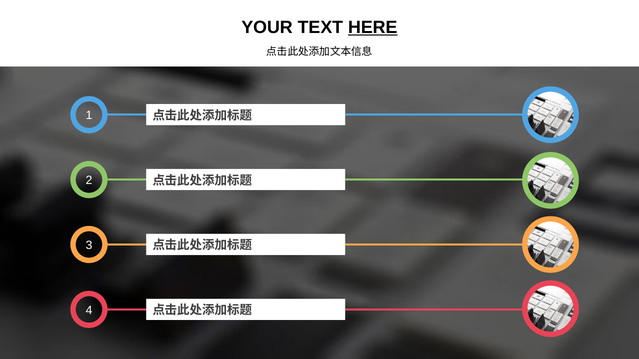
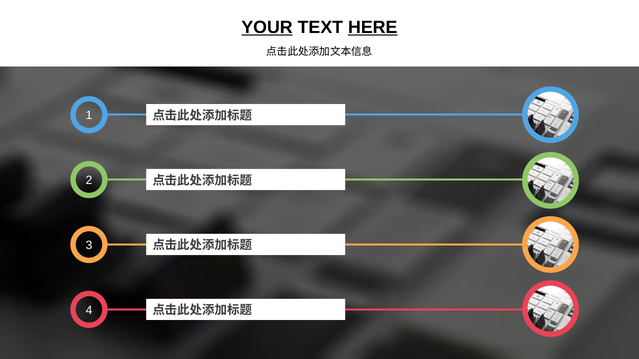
YOUR underline: none -> present
